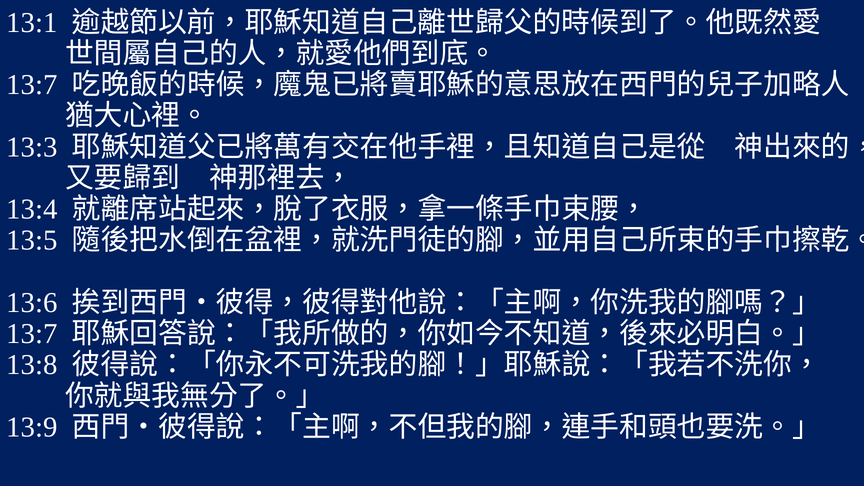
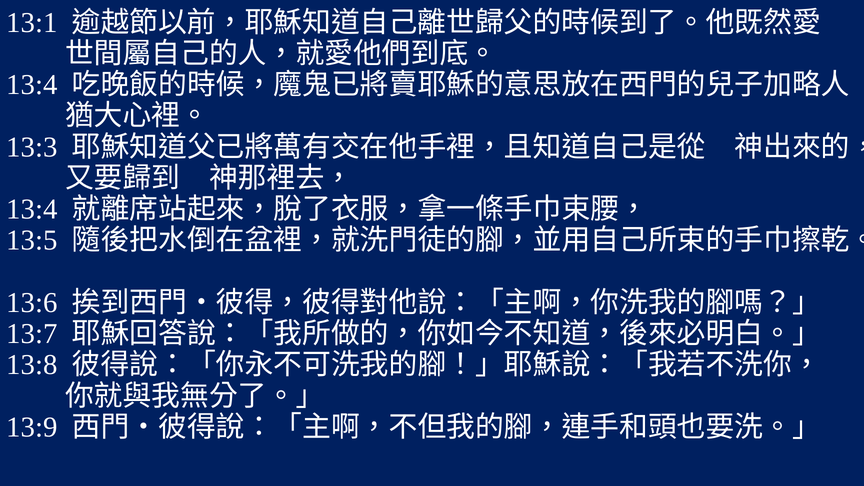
13:7 at (32, 85): 13:7 -> 13:4
